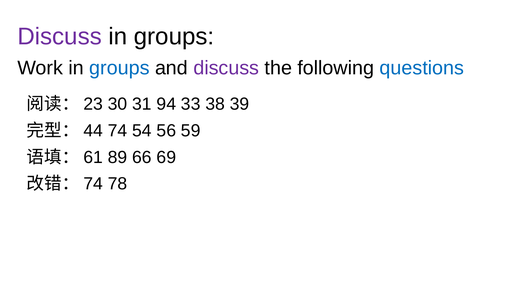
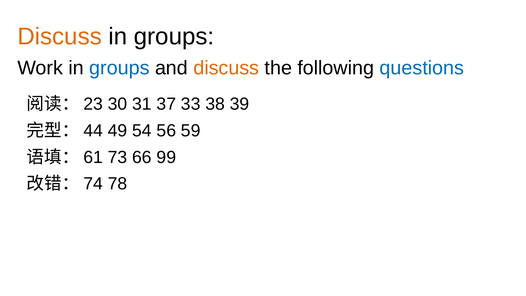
Discuss at (60, 36) colour: purple -> orange
discuss at (226, 68) colour: purple -> orange
94: 94 -> 37
74 at (118, 131): 74 -> 49
89: 89 -> 73
69: 69 -> 99
